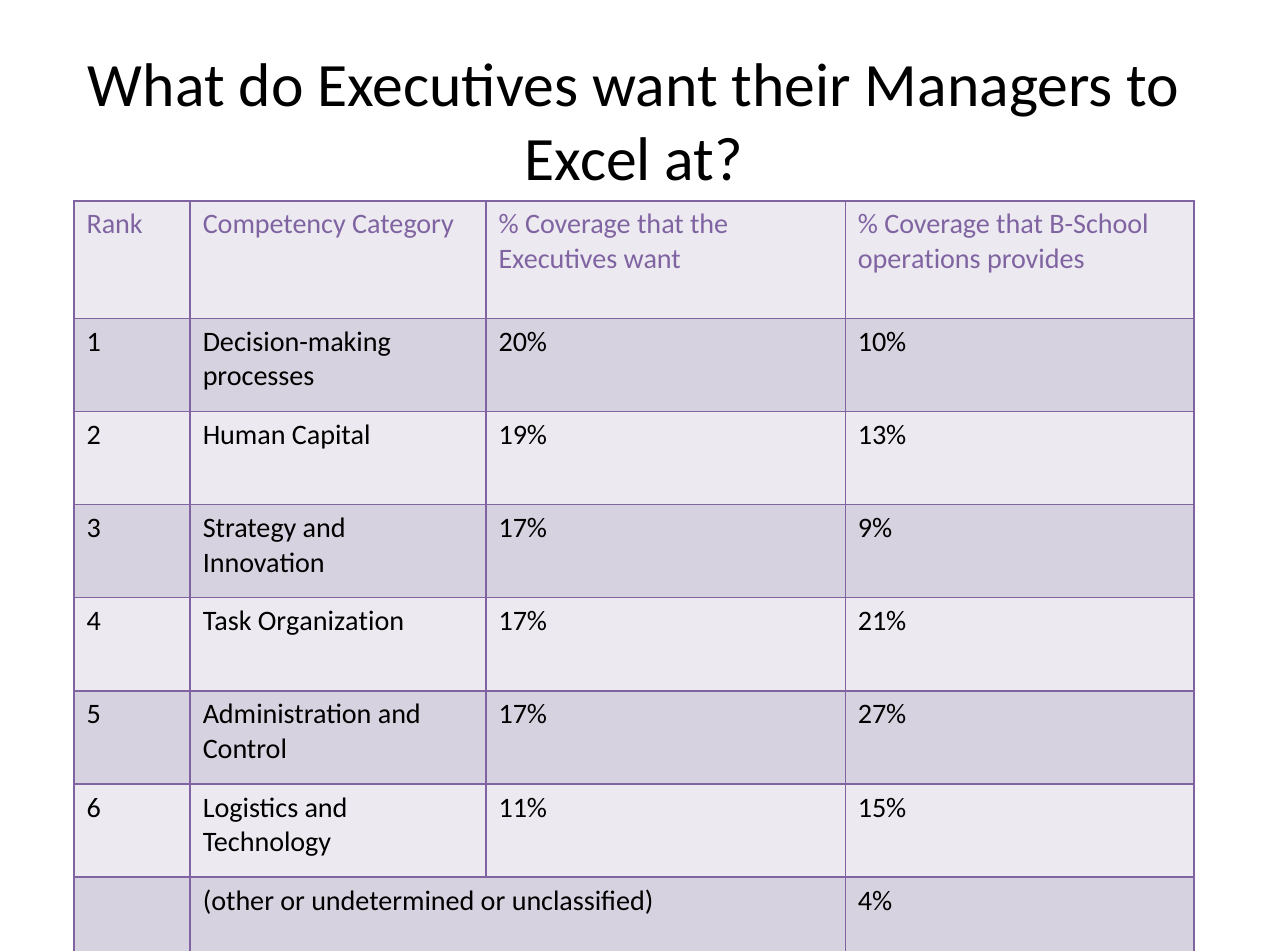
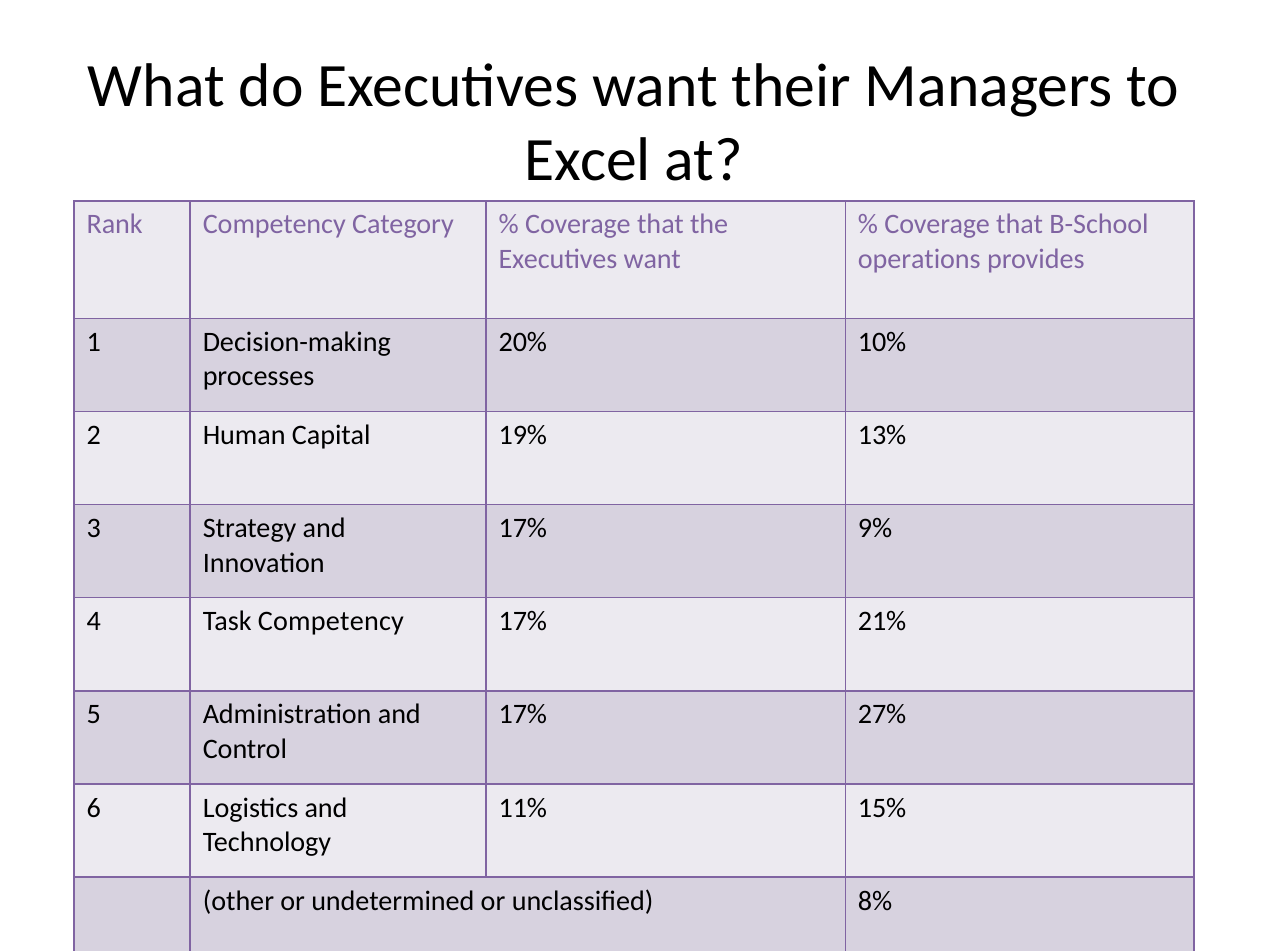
Task Organization: Organization -> Competency
4%: 4% -> 8%
